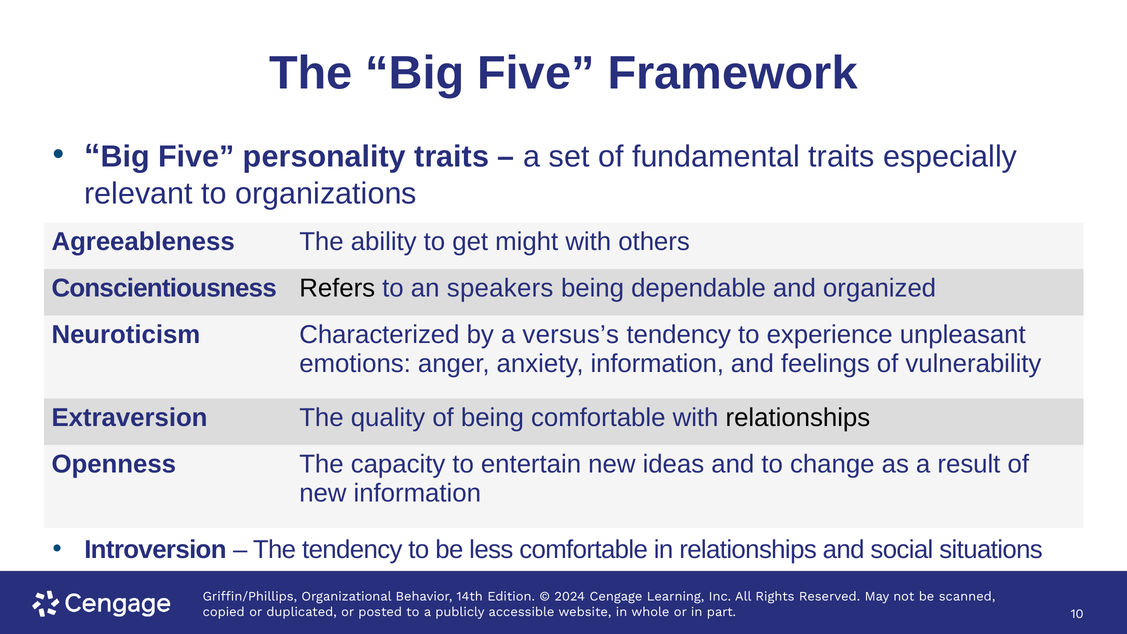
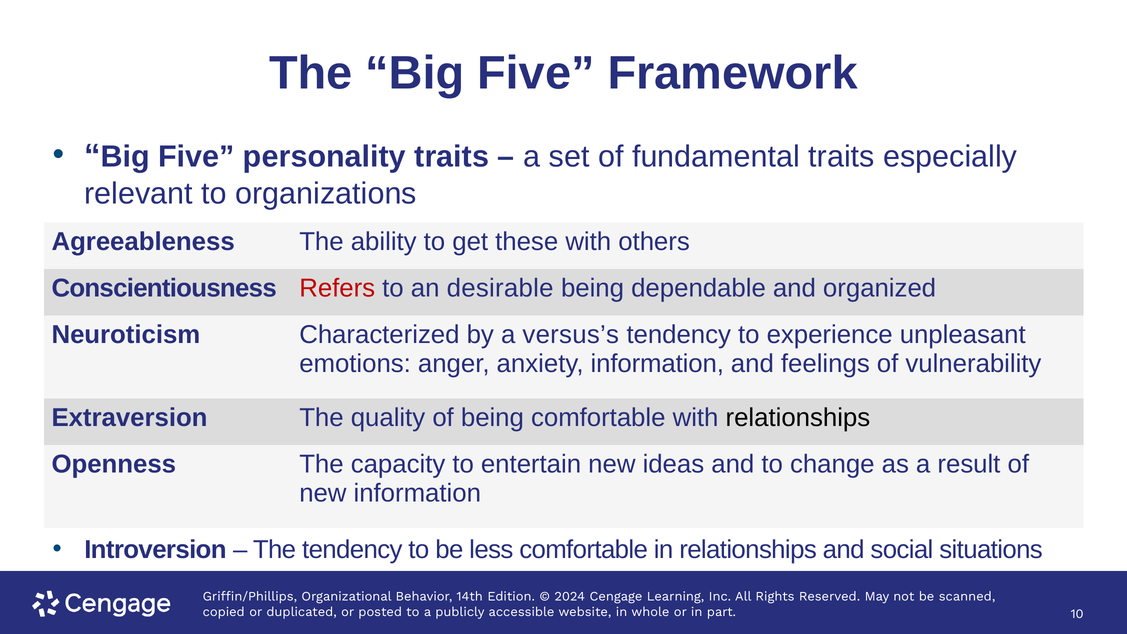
might: might -> these
Refers colour: black -> red
speakers: speakers -> desirable
